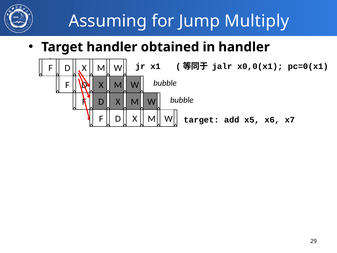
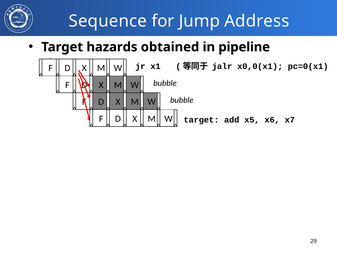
Assuming: Assuming -> Sequence
Multiply: Multiply -> Address
Target handler: handler -> hazards
in handler: handler -> pipeline
